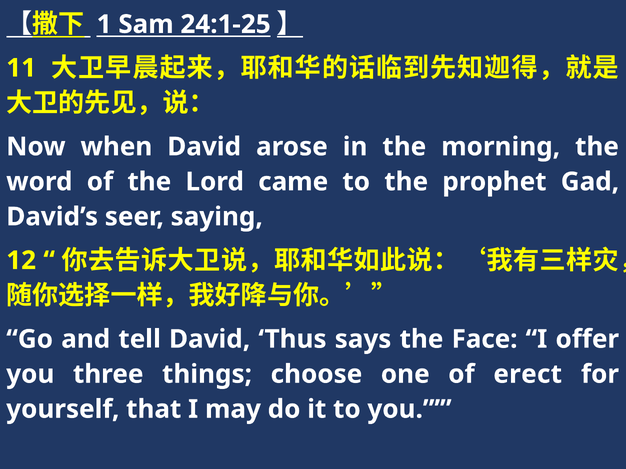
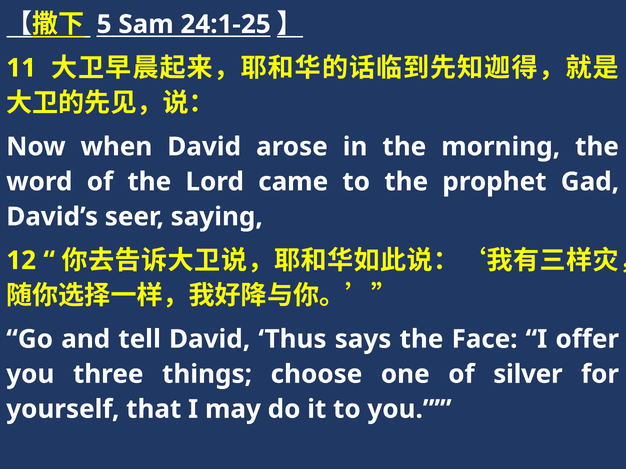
1: 1 -> 5
erect: erect -> silver
